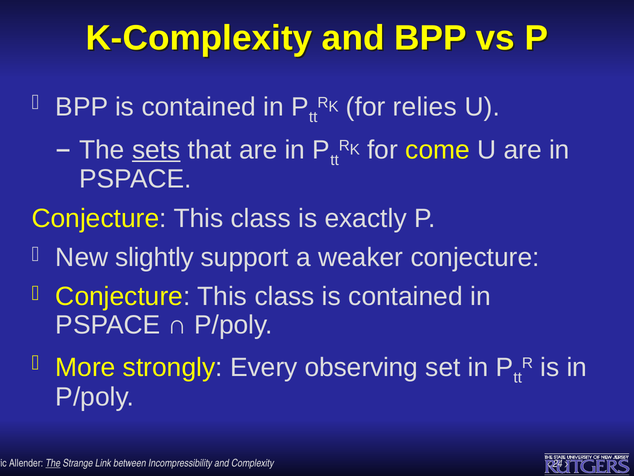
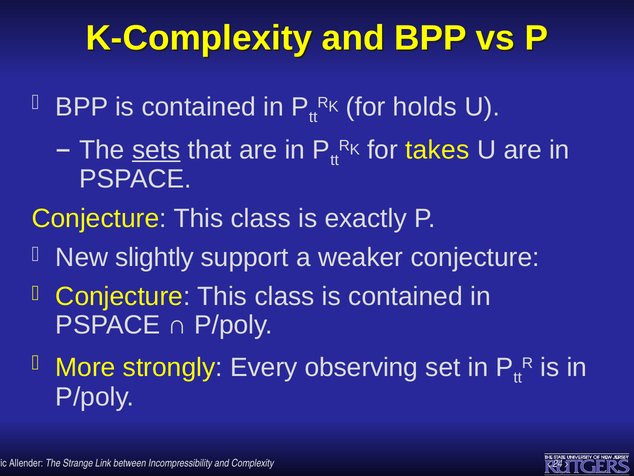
relies: relies -> holds
come: come -> takes
The at (53, 463) underline: present -> none
